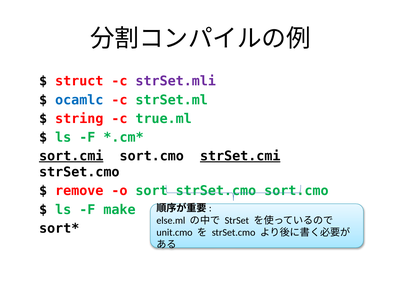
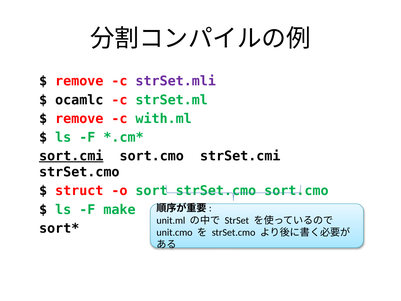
struct at (79, 81): struct -> remove
ocamlc colour: blue -> black
string at (79, 119): string -> remove
true.ml: true.ml -> with.ml
strSet.cmi underline: present -> none
remove: remove -> struct
else.ml: else.ml -> unit.ml
